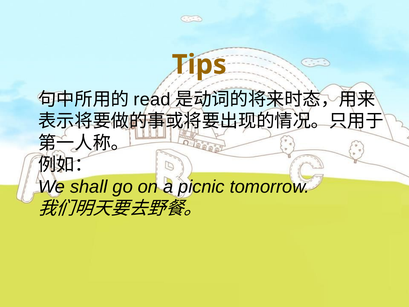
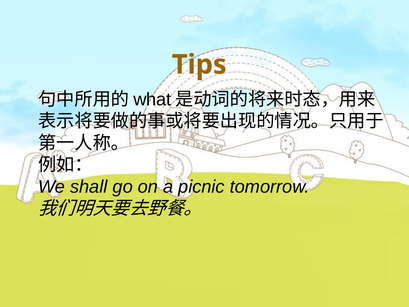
read: read -> what
